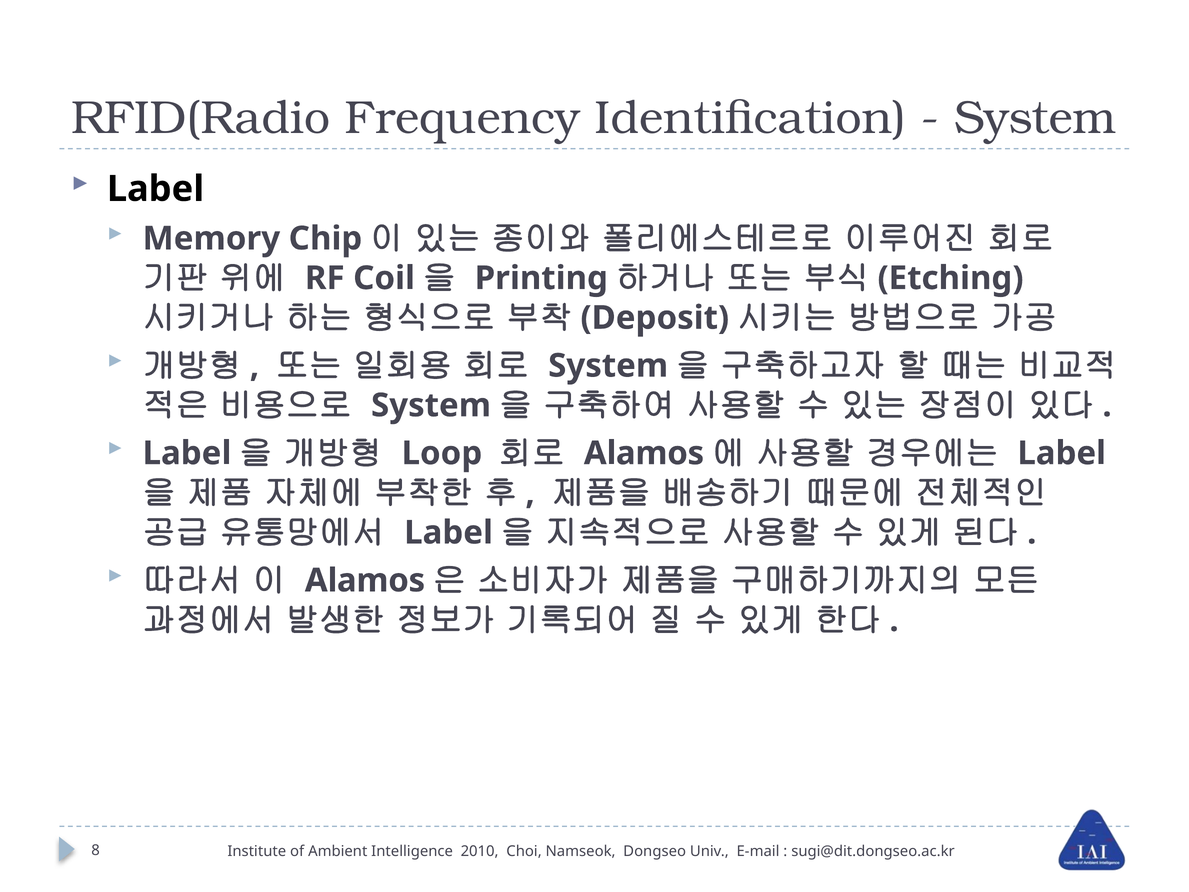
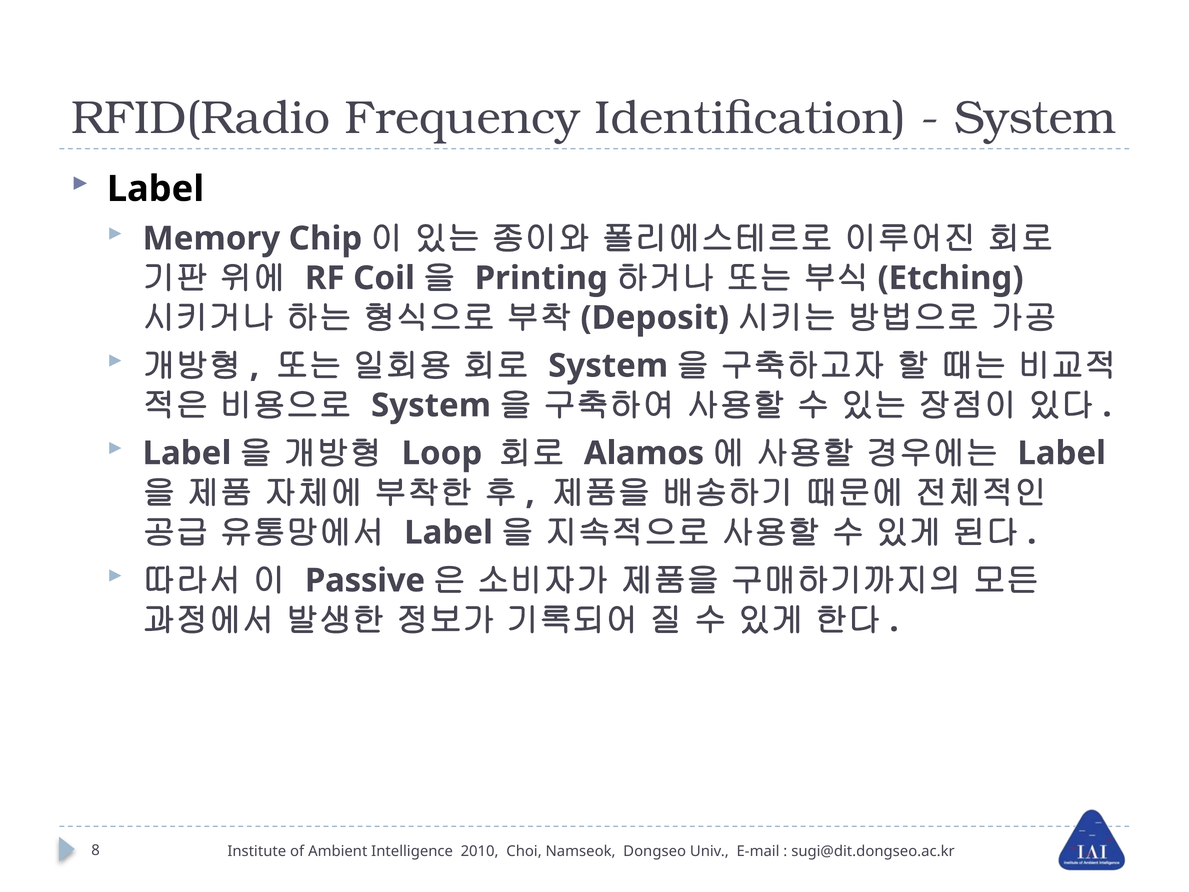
Alamos at (365, 580): Alamos -> Passive
